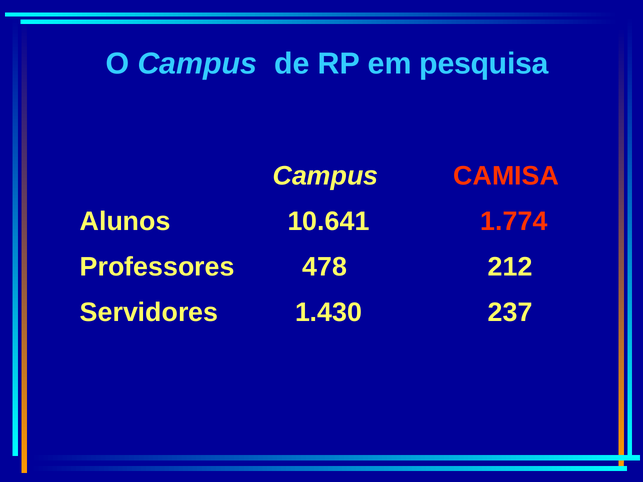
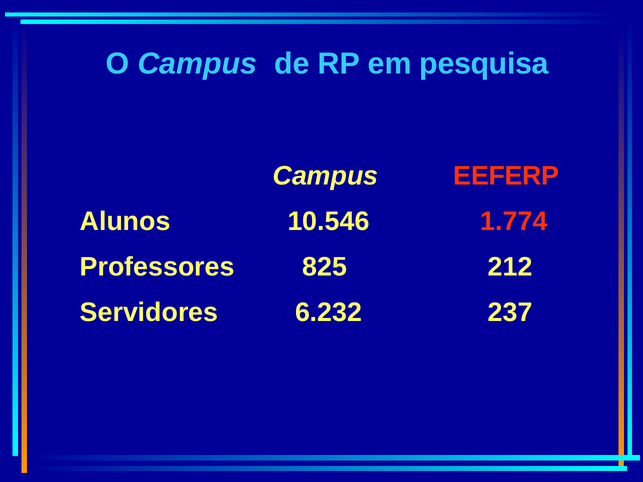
CAMISA: CAMISA -> EEFERP
10.641: 10.641 -> 10.546
478: 478 -> 825
1.430: 1.430 -> 6.232
